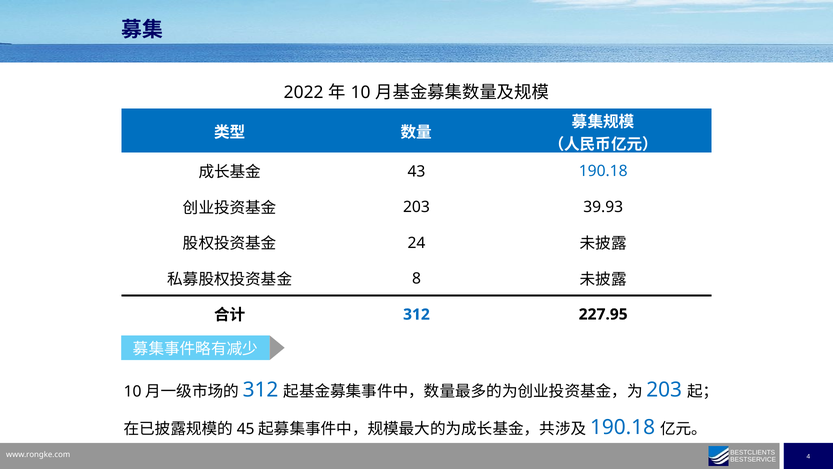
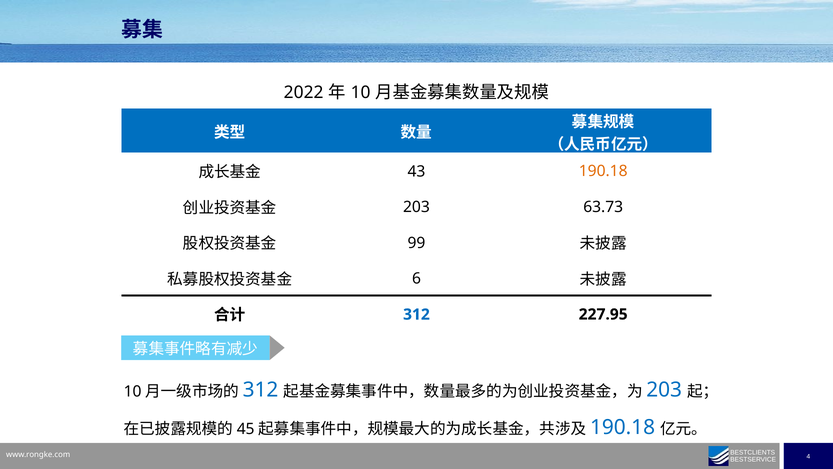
190.18 colour: blue -> orange
39.93: 39.93 -> 63.73
24: 24 -> 99
8: 8 -> 6
